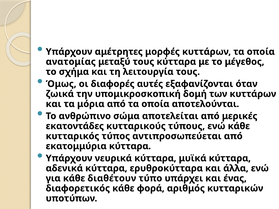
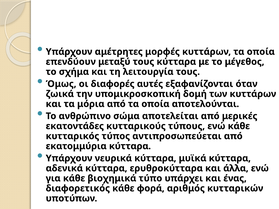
ανατομίας: ανατομίας -> επενδύουν
διαθέτουν: διαθέτουν -> βιοχημικά
